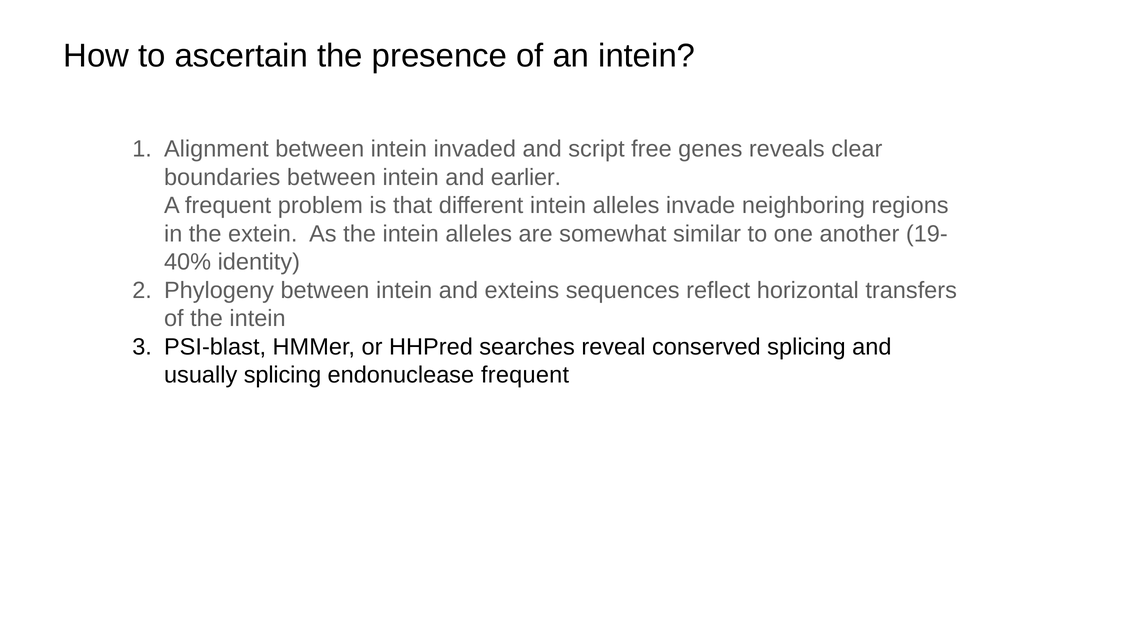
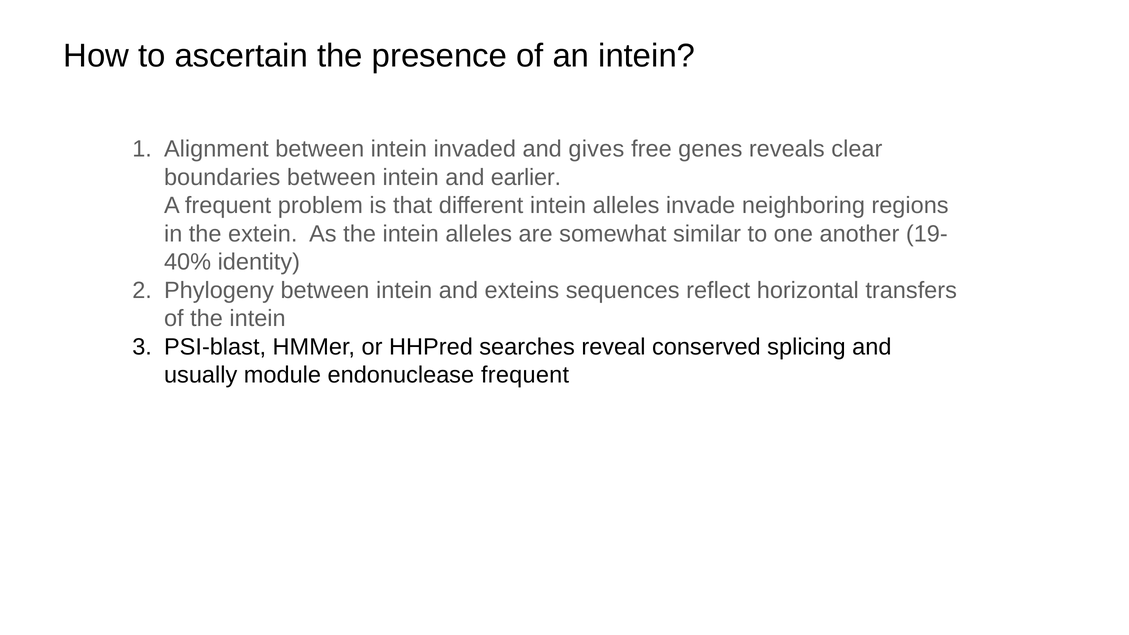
script: script -> gives
usually splicing: splicing -> module
